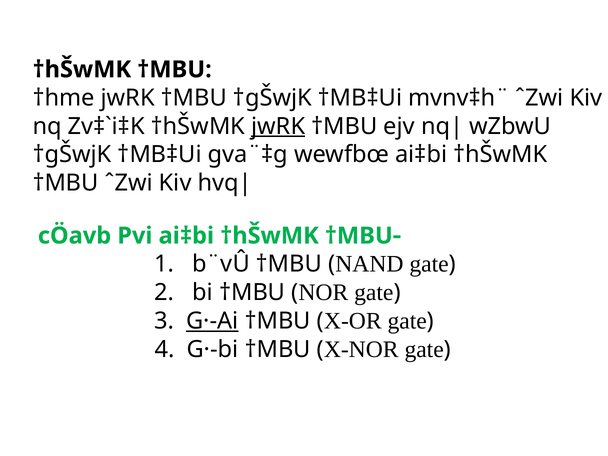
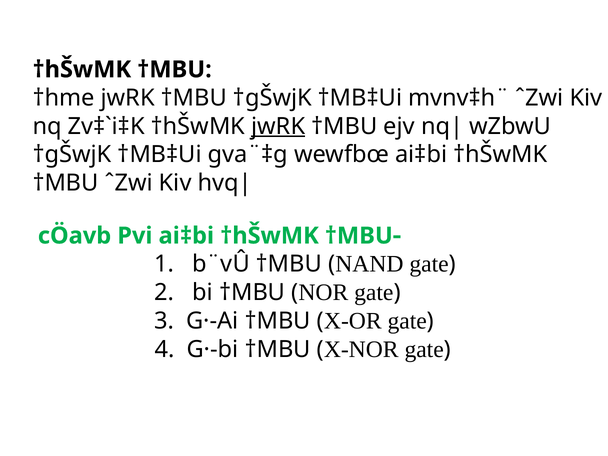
G·-Ai underline: present -> none
